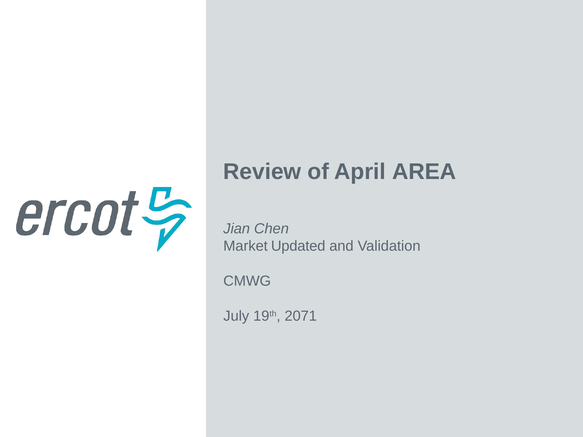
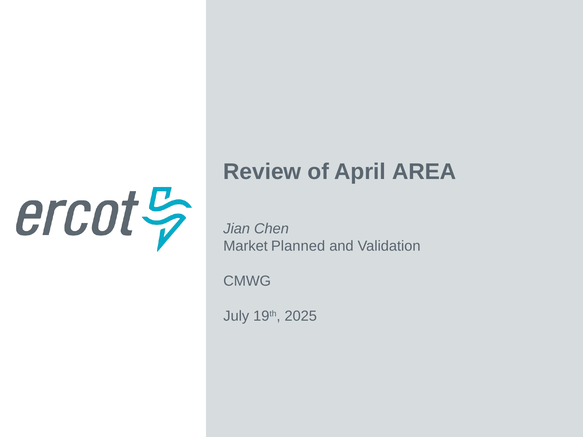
Updated: Updated -> Planned
2071: 2071 -> 2025
